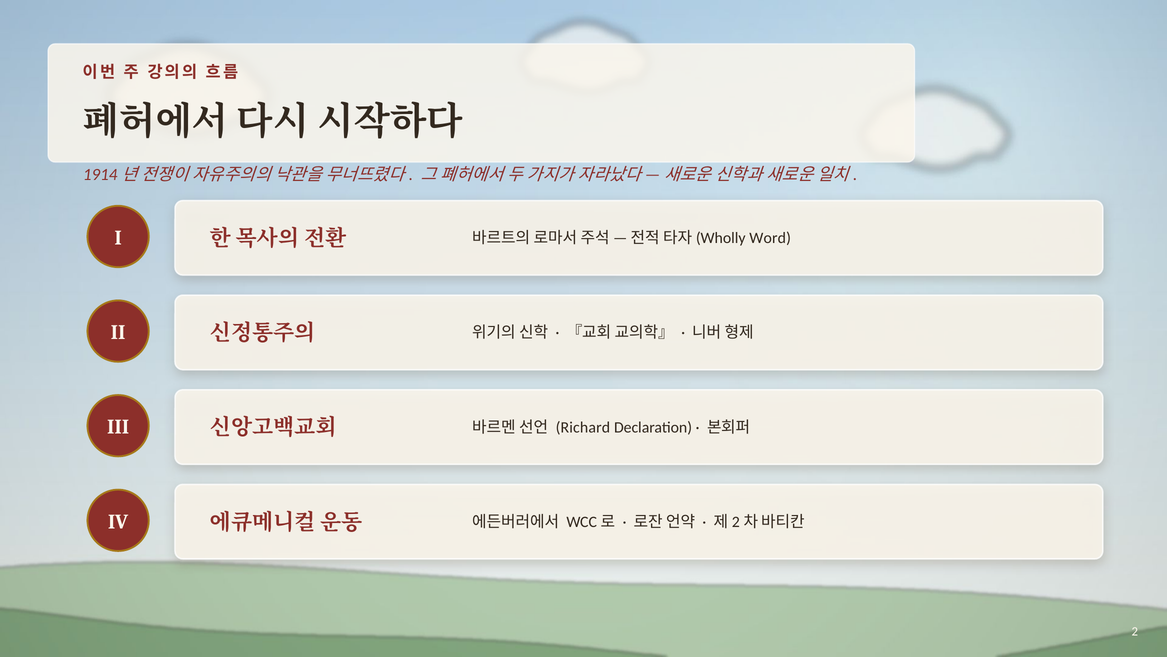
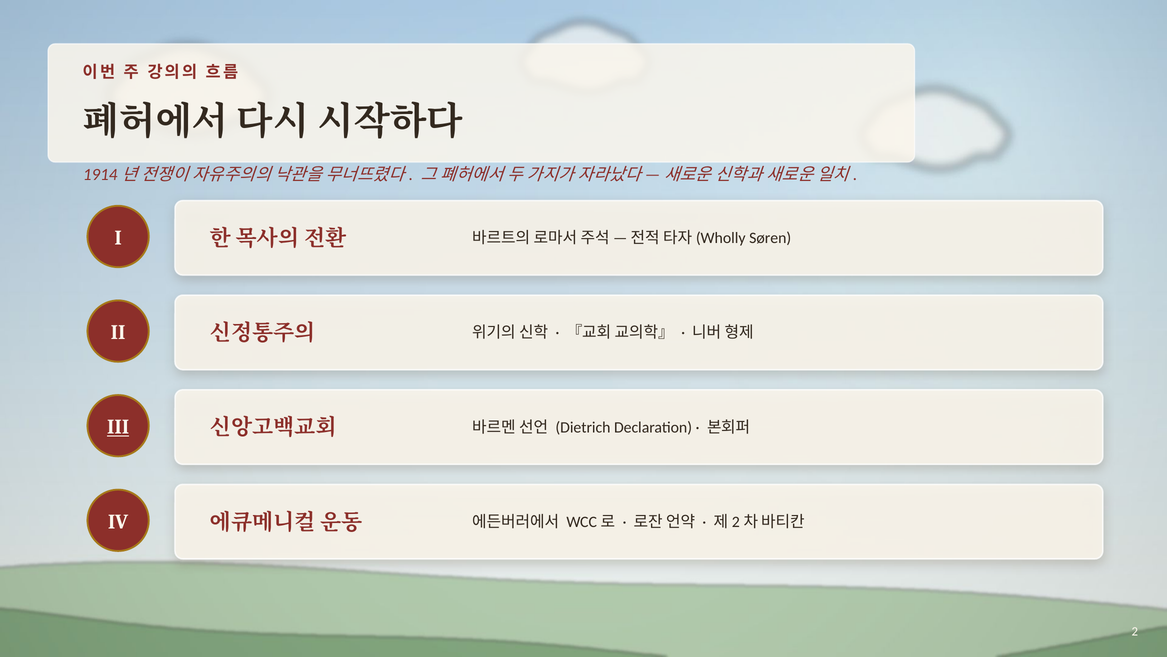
Word: Word -> Søren
III underline: none -> present
Richard: Richard -> Dietrich
